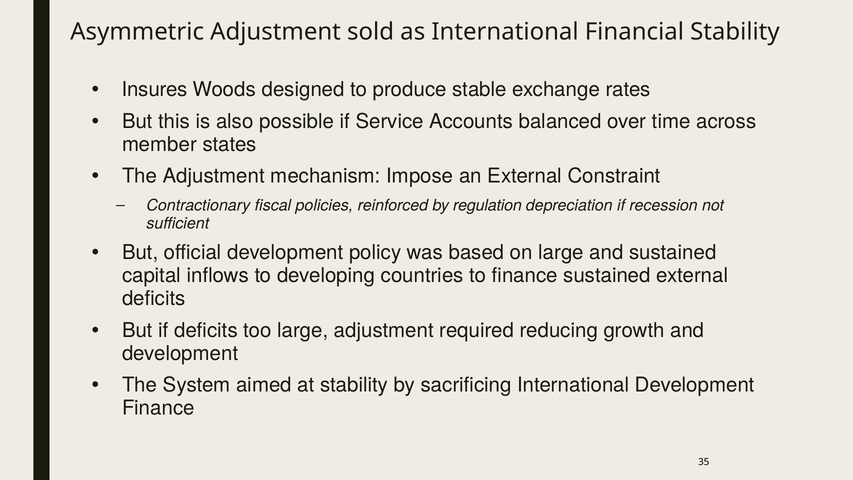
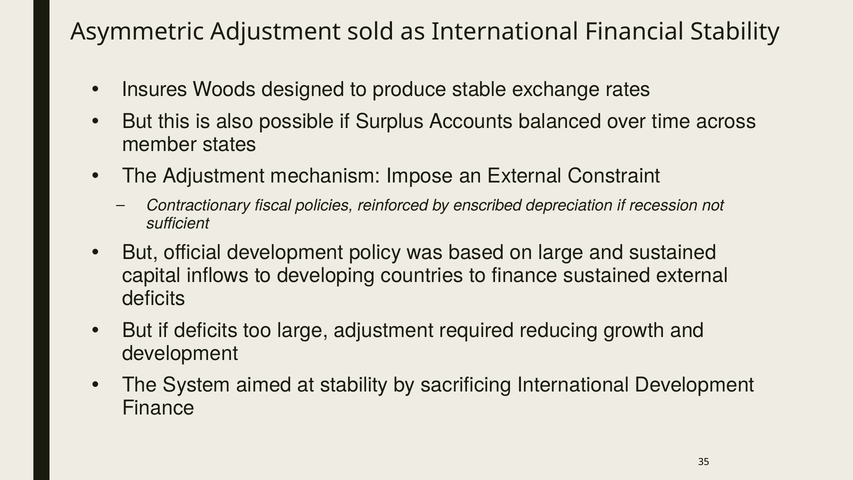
Service: Service -> Surplus
regulation: regulation -> enscribed
